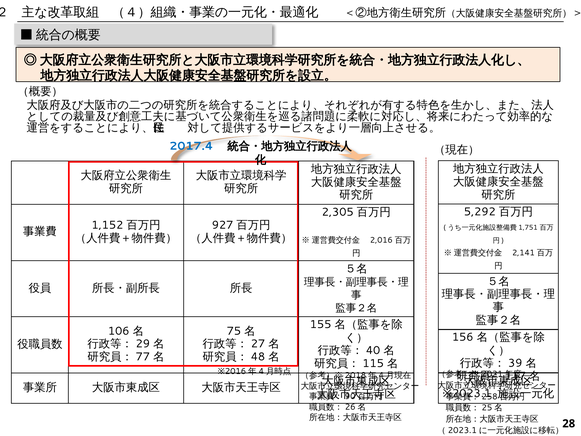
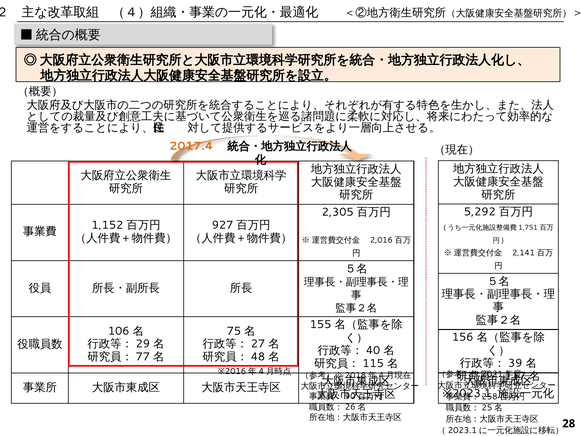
2017.4 colour: blue -> orange
